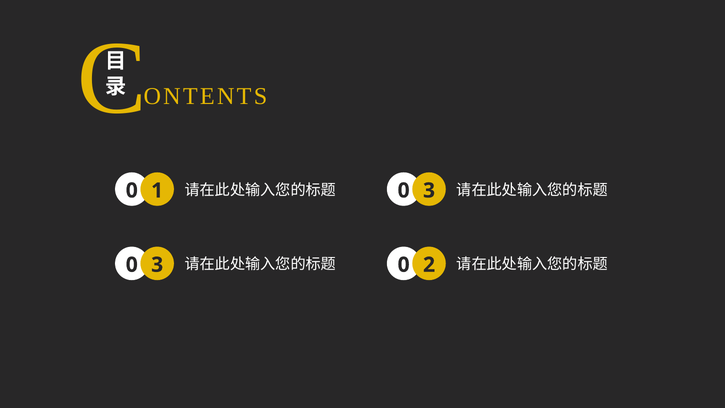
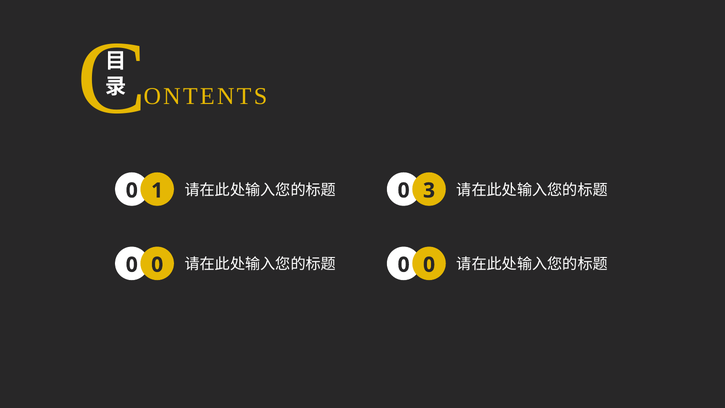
3 at (157, 265): 3 -> 0
2 at (429, 265): 2 -> 0
